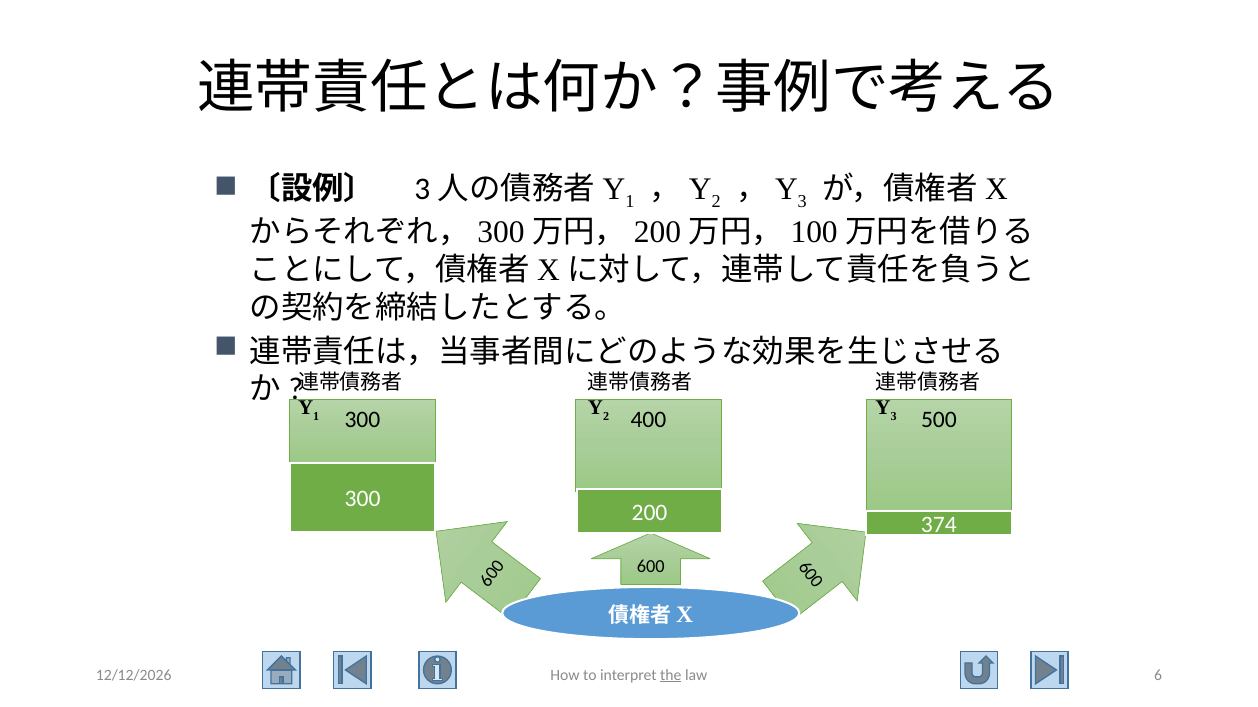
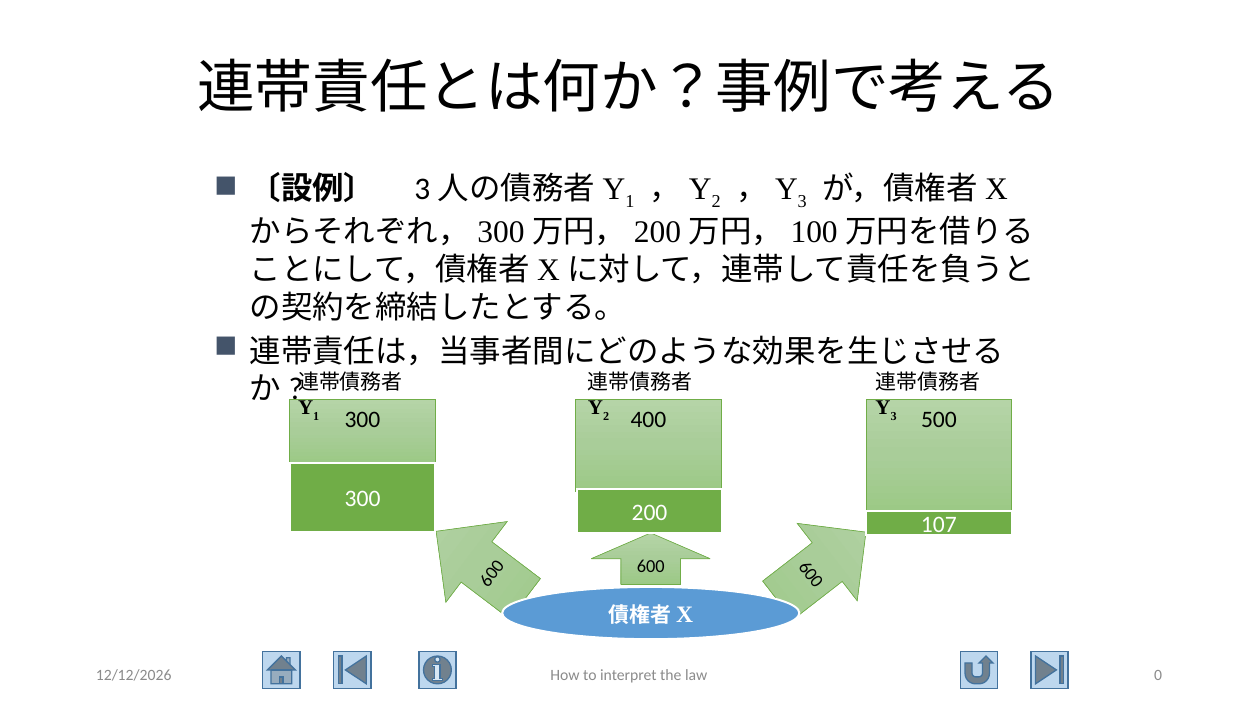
374: 374 -> 107
the underline: present -> none
6 at (1158, 676): 6 -> 0
